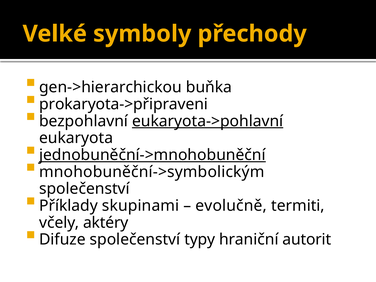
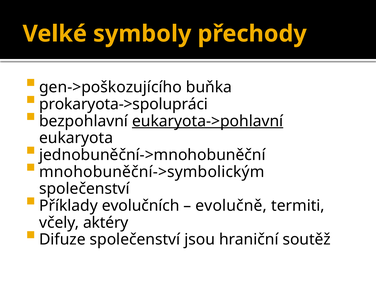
gen->hierarchickou: gen->hierarchickou -> gen->poškozujícího
prokaryota->připraveni: prokaryota->připraveni -> prokaryota->spolupráci
jednobuněční->mnohobuněční underline: present -> none
skupinami: skupinami -> evolučních
typy: typy -> jsou
autorit: autorit -> soutěž
